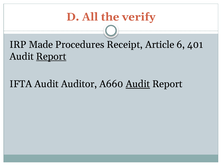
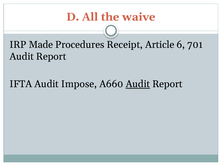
verify: verify -> waive
401: 401 -> 701
Report at (51, 57) underline: present -> none
Auditor: Auditor -> Impose
